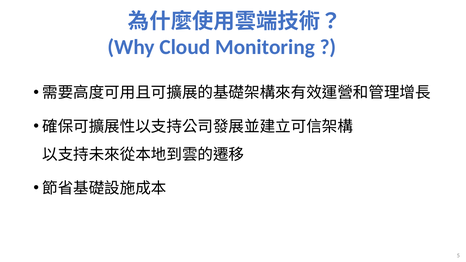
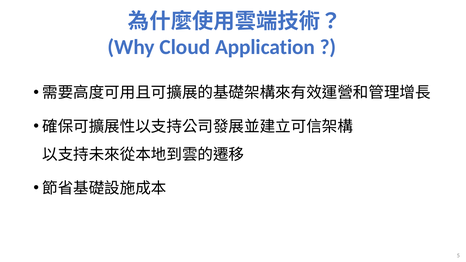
Monitoring: Monitoring -> Application
